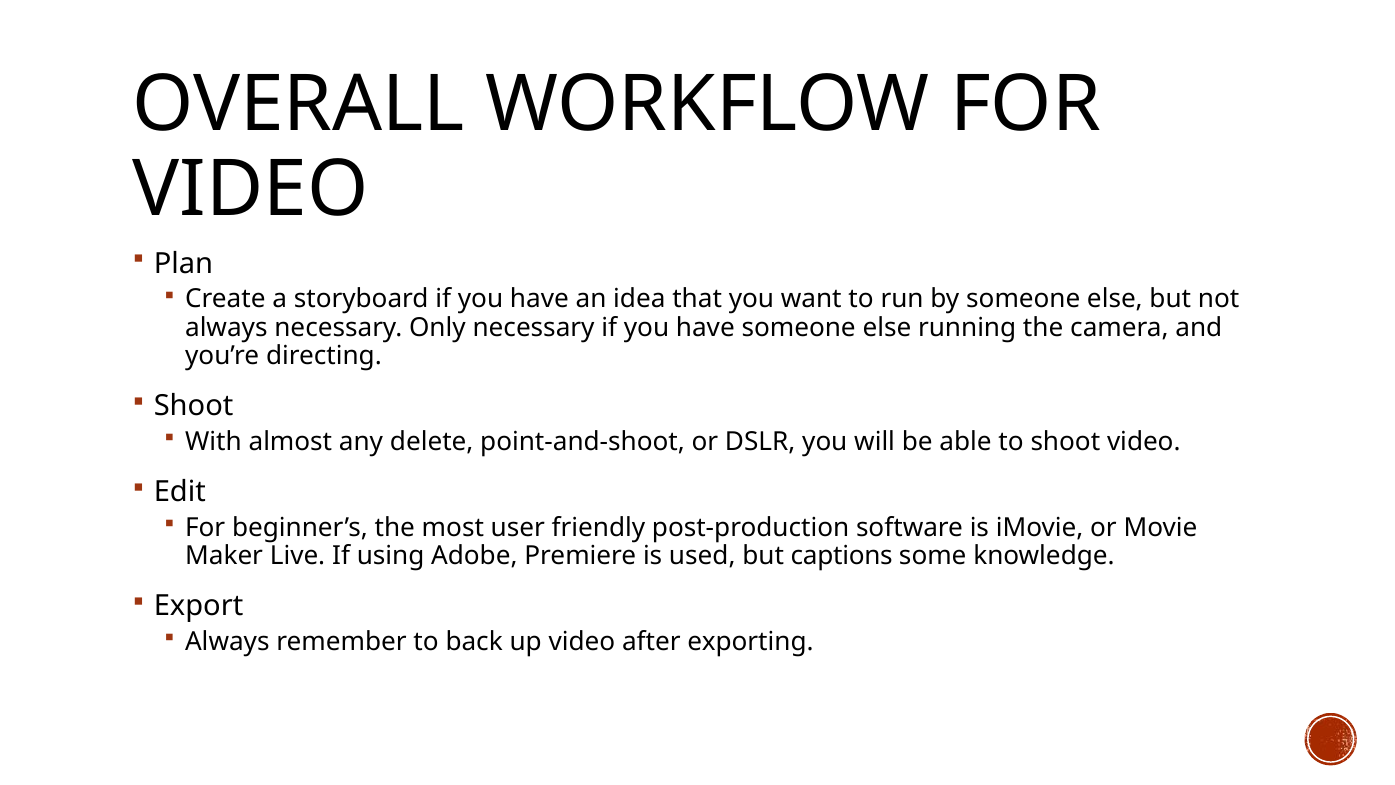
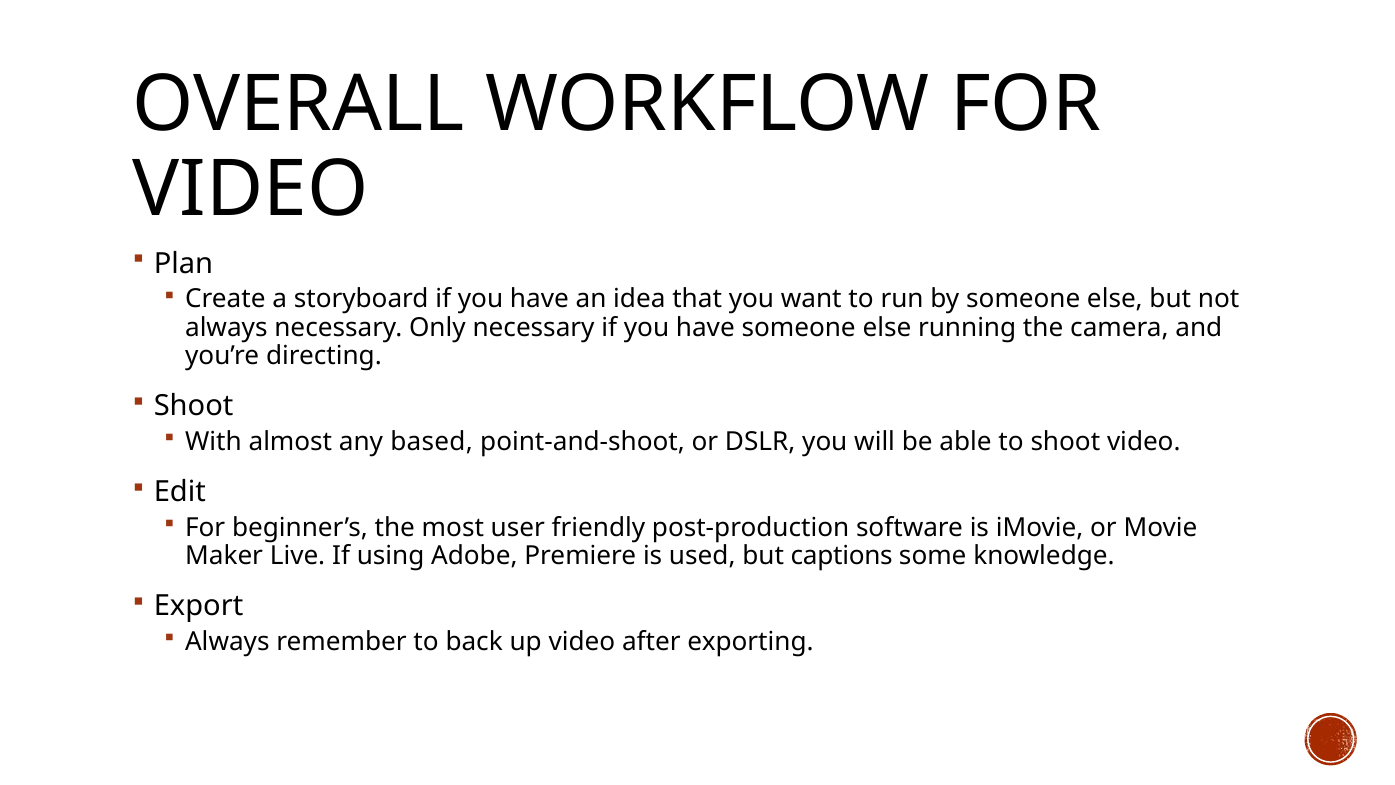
delete: delete -> based
